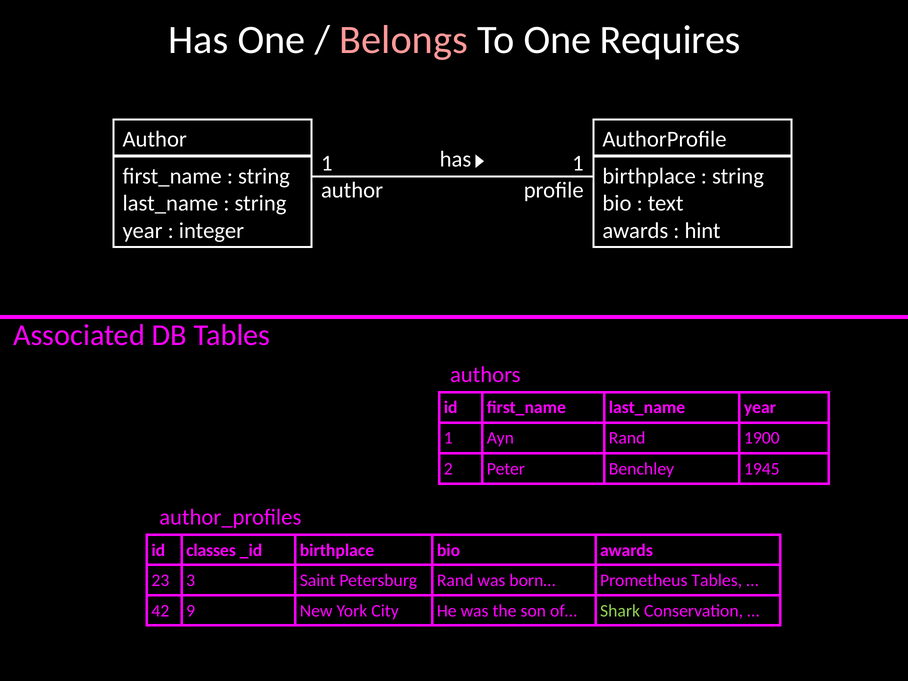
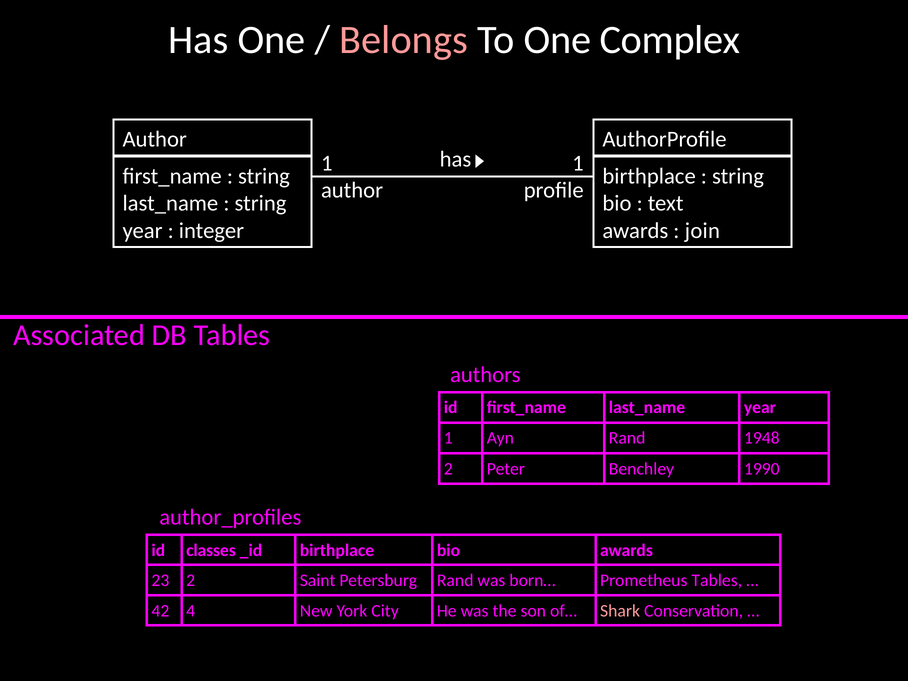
Requires: Requires -> Complex
hint: hint -> join
1900: 1900 -> 1948
1945: 1945 -> 1990
23 3: 3 -> 2
9: 9 -> 4
Shark colour: light green -> pink
